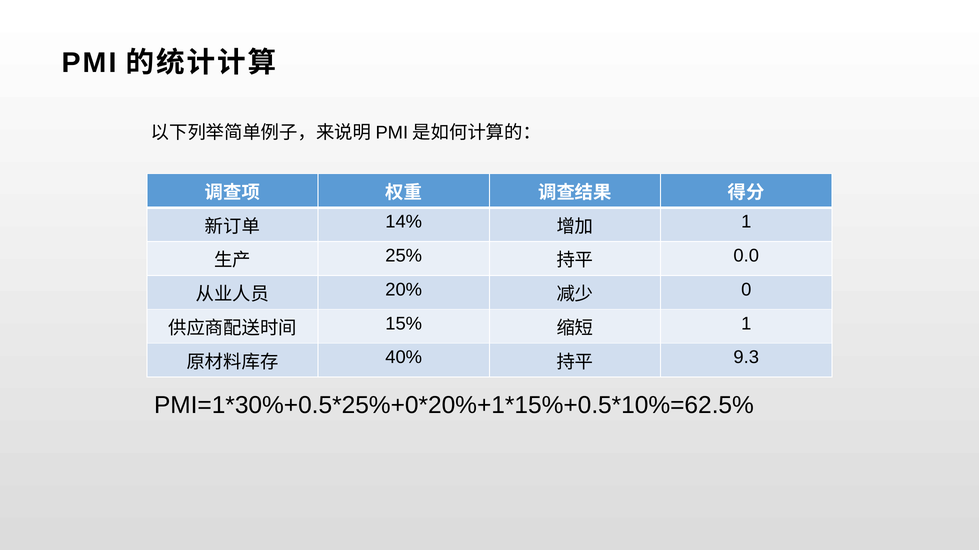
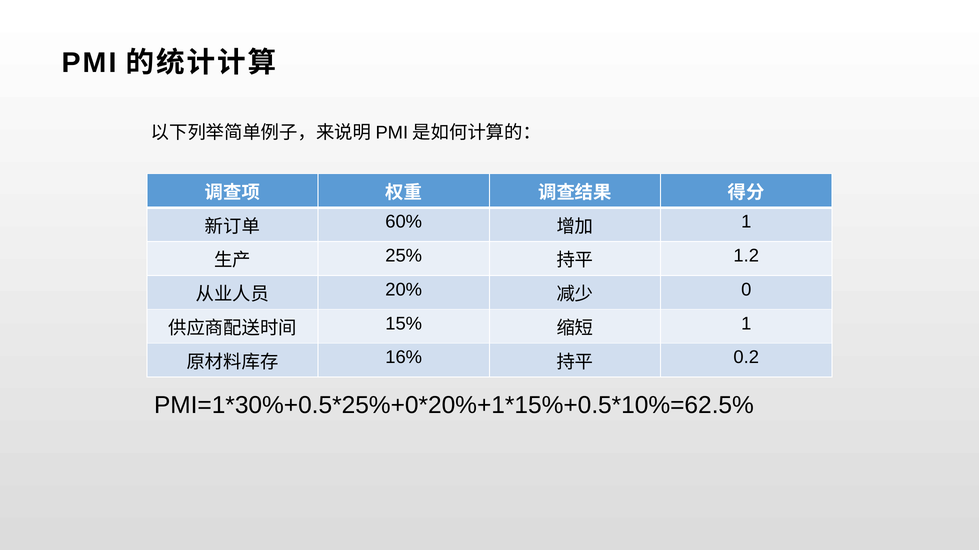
14%: 14% -> 60%
0.0: 0.0 -> 1.2
40%: 40% -> 16%
9.3: 9.3 -> 0.2
